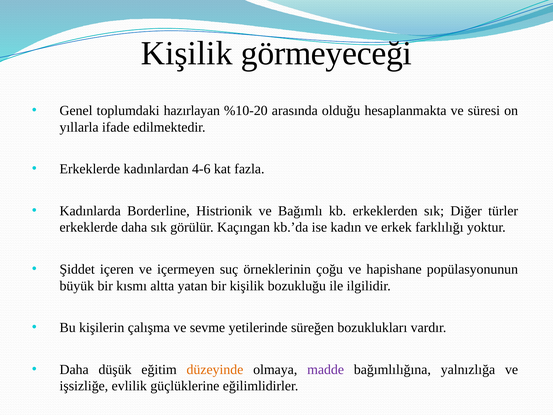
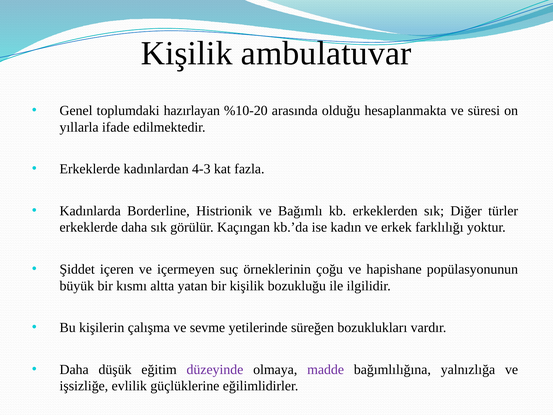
görmeyeceği: görmeyeceği -> ambulatuvar
4-6: 4-6 -> 4-3
düzeyinde colour: orange -> purple
